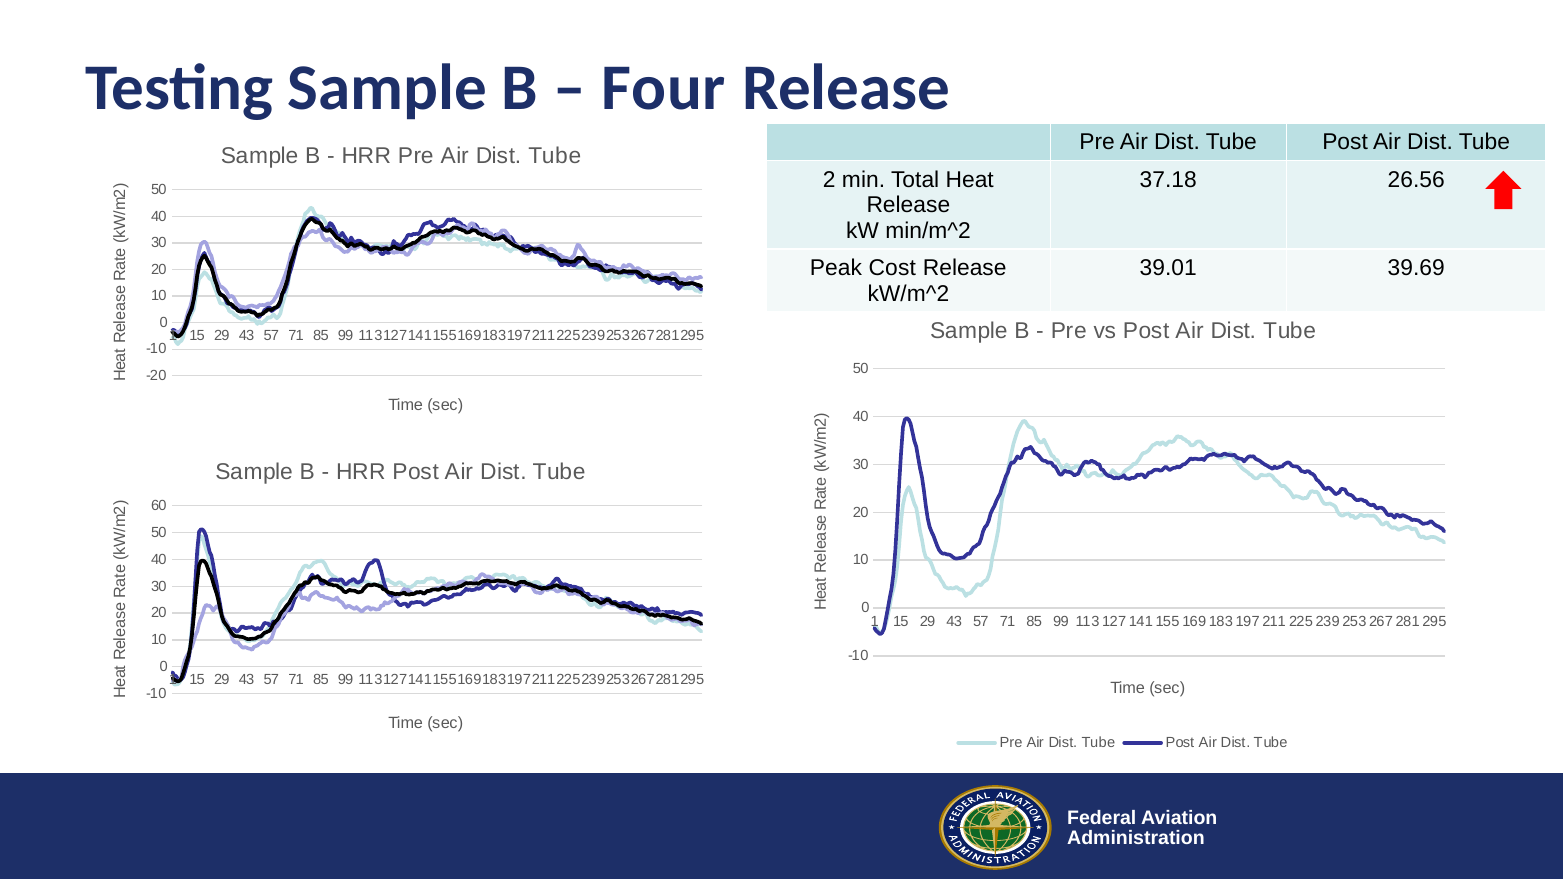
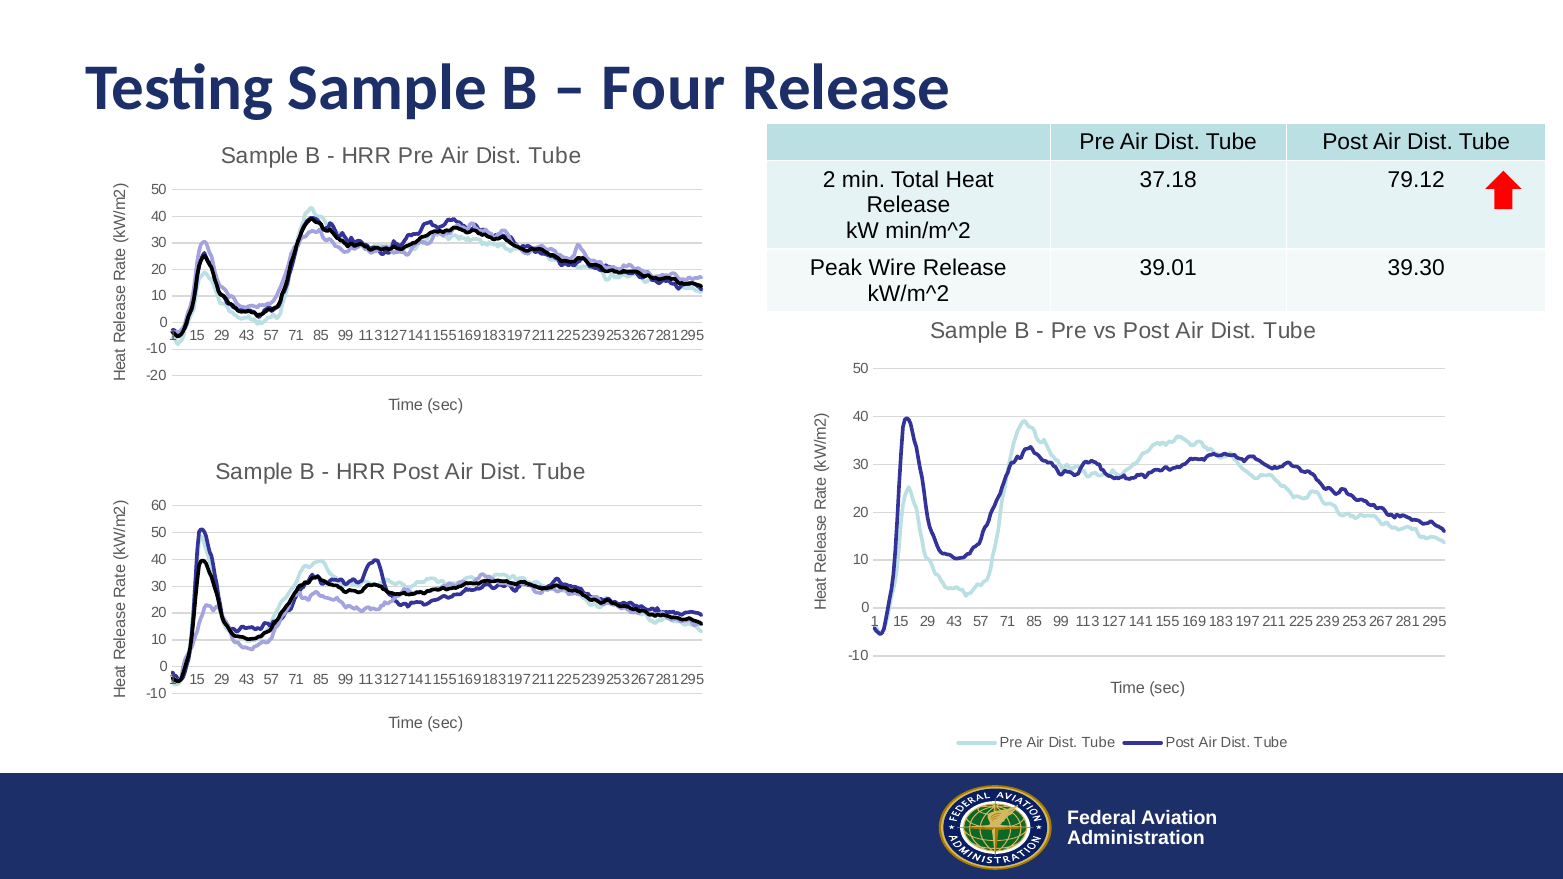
26.56: 26.56 -> 79.12
Cost: Cost -> Wire
39.69: 39.69 -> 39.30
